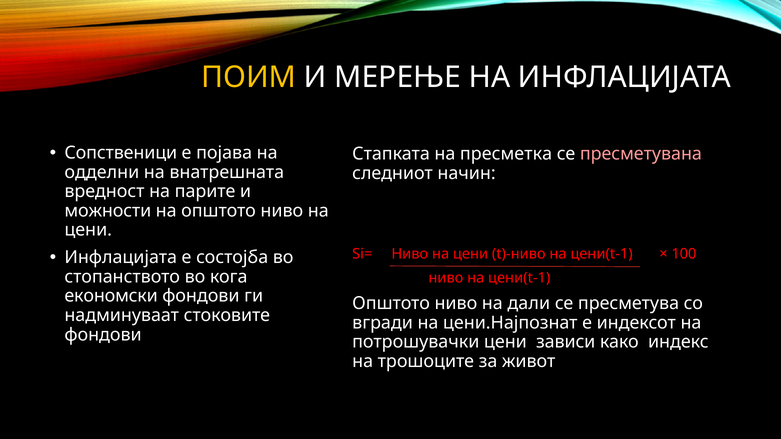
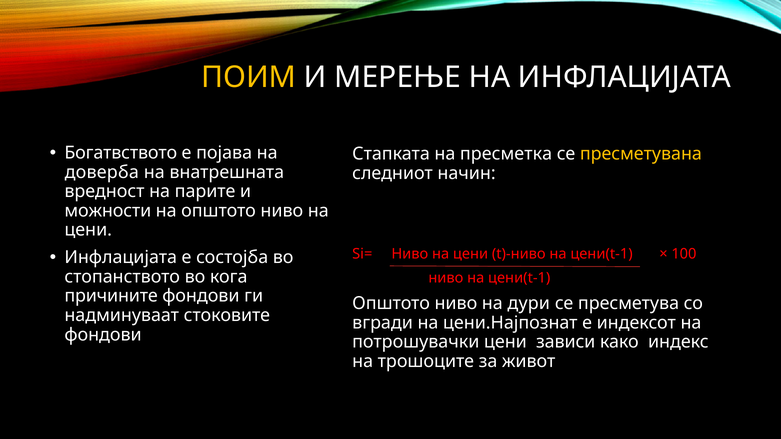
Сопственици: Сопственици -> Богатвството
пресметувана colour: pink -> yellow
одделни: одделни -> доверба
економски: економски -> причините
дали: дали -> дури
